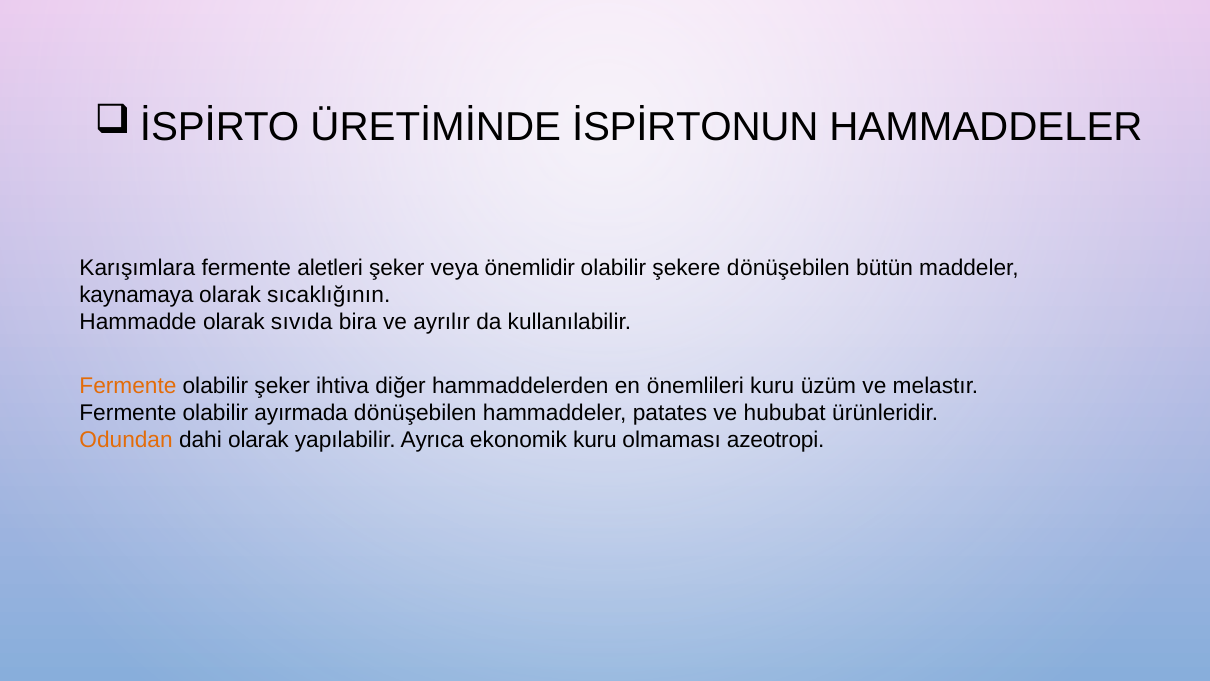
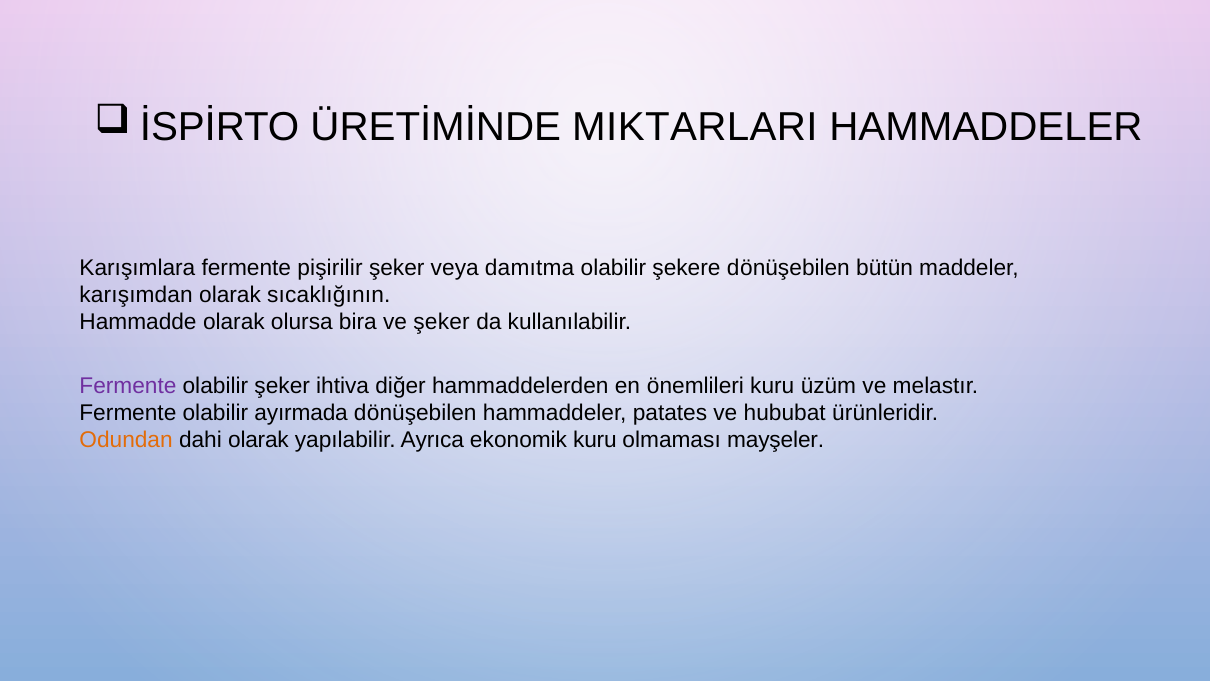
İSPİRTONUN: İSPİRTONUN -> MIKTARLARI
aletleri: aletleri -> pişirilir
önemlidir: önemlidir -> damıtma
kaynamaya: kaynamaya -> karışımdan
sıvıda: sıvıda -> olursa
ve ayrılır: ayrılır -> şeker
Fermente at (128, 386) colour: orange -> purple
azeotropi: azeotropi -> mayşeler
